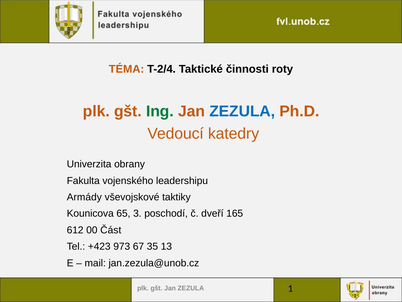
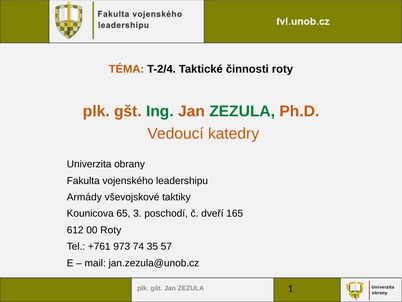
ZEZULA at (242, 111) colour: blue -> green
00 Část: Část -> Roty
+423: +423 -> +761
67: 67 -> 74
13: 13 -> 57
